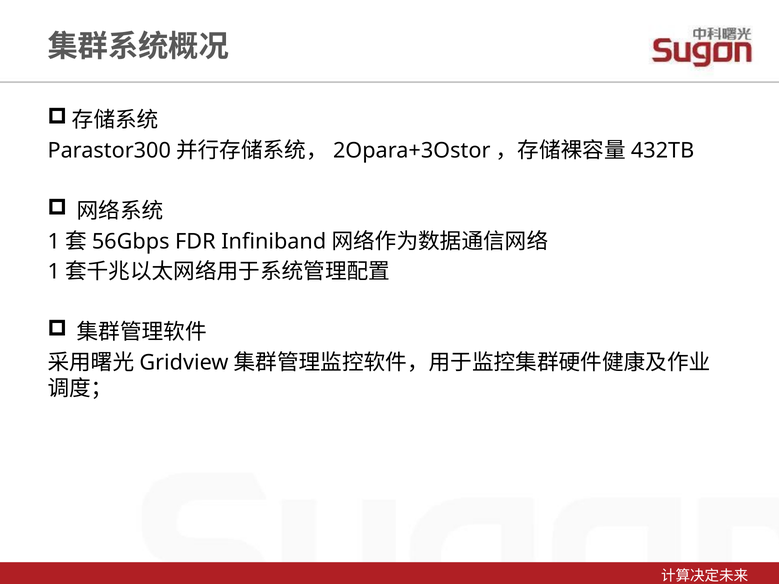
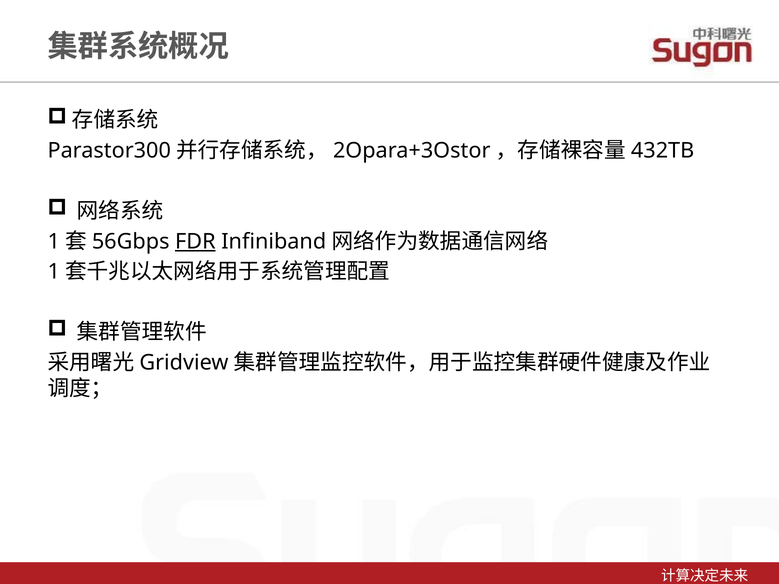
FDR underline: none -> present
